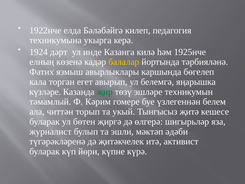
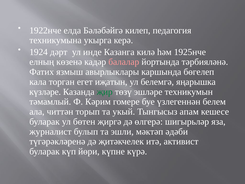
балалар colour: yellow -> pink
авырып: авырып -> иҗатын
җитә: җитә -> апам
